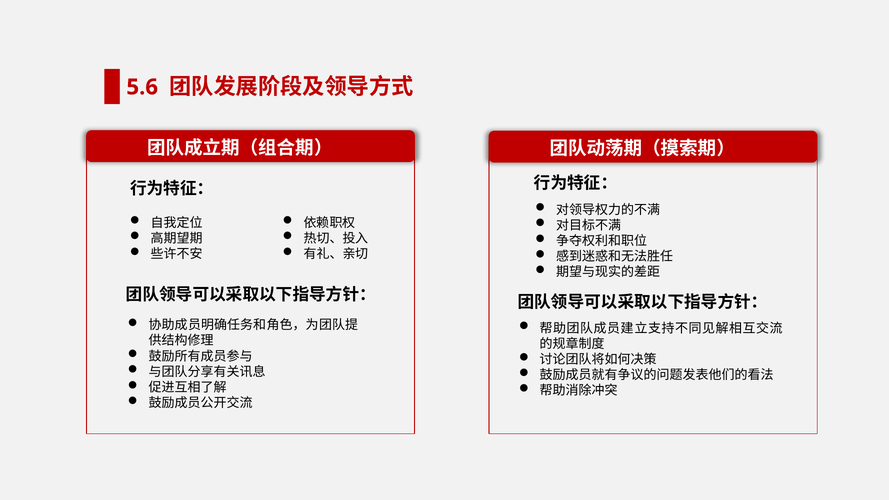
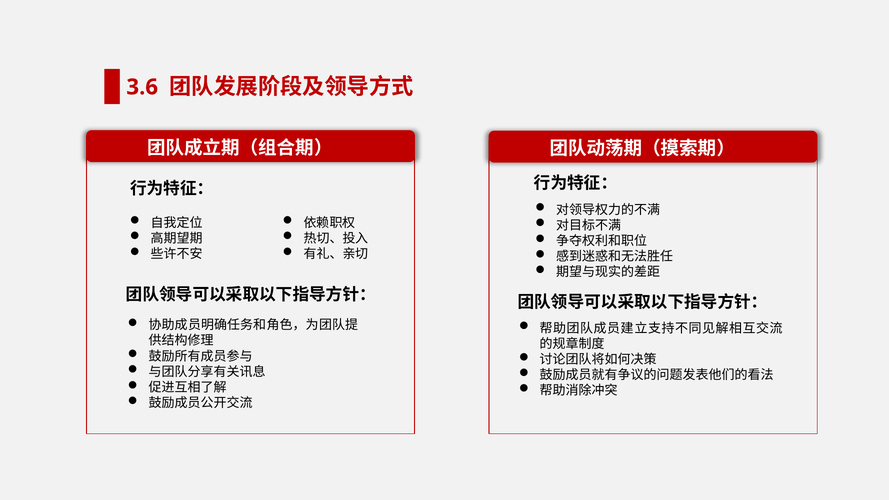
5.6: 5.6 -> 3.6
